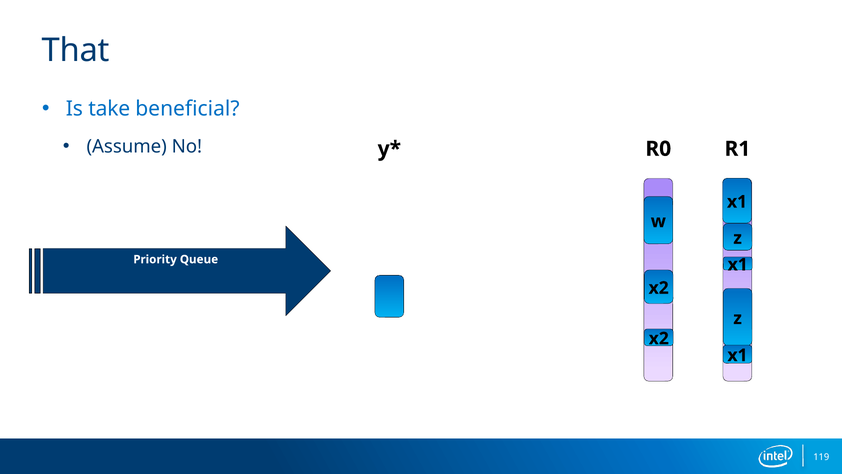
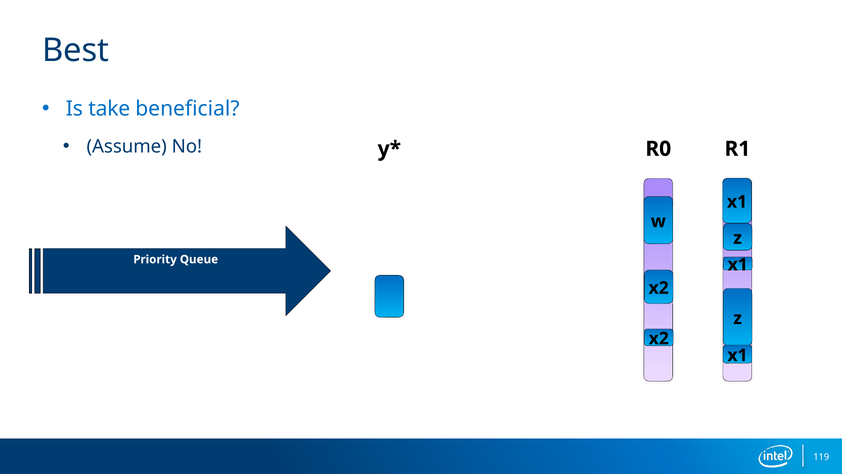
That: That -> Best
